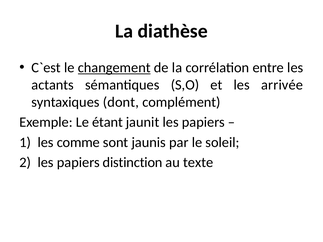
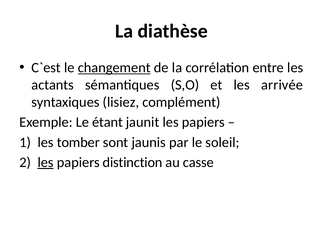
dont: dont -> lisiez
comme: comme -> tomber
les at (46, 163) underline: none -> present
texte: texte -> casse
